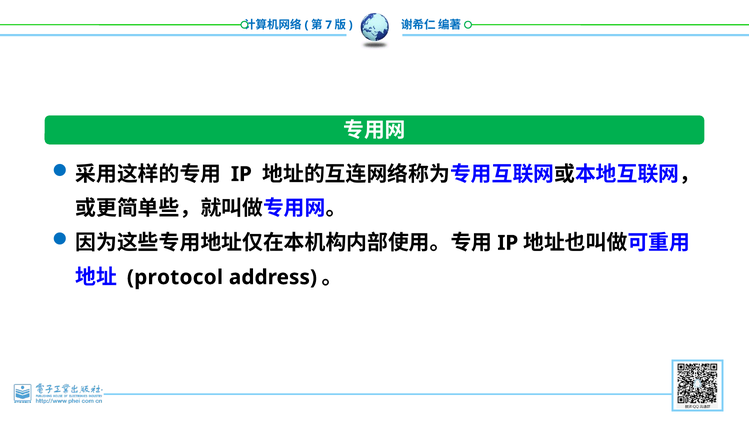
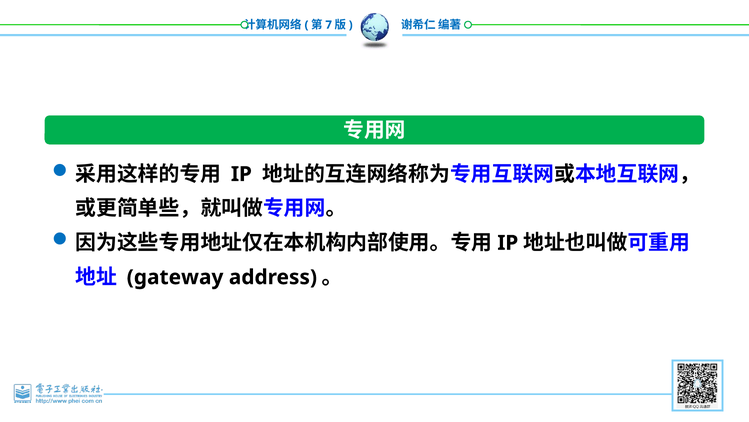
protocol: protocol -> gateway
